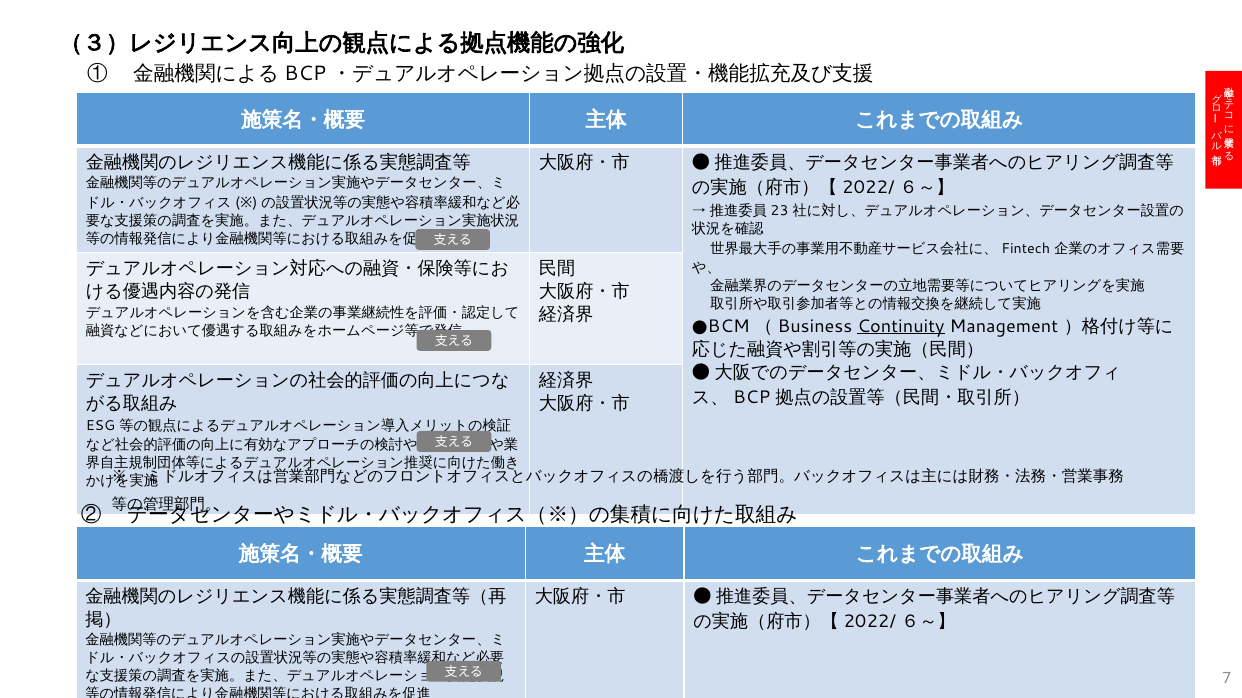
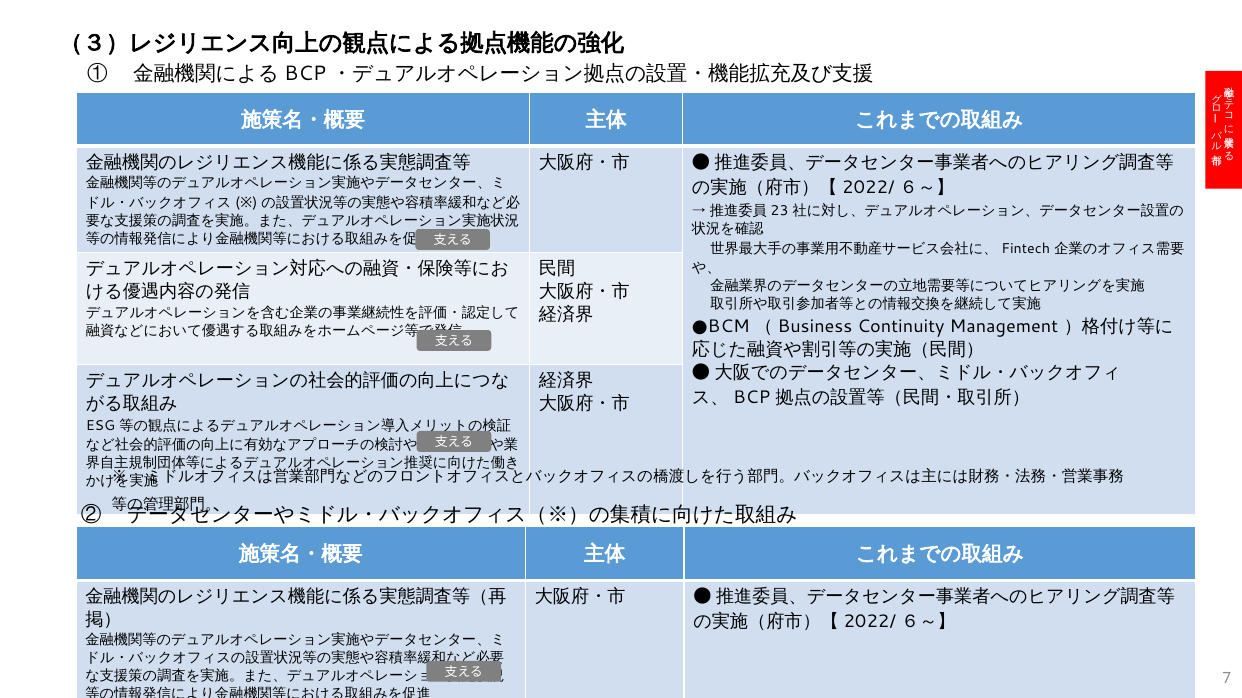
Continuity underline: present -> none
